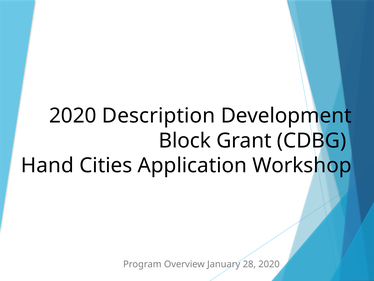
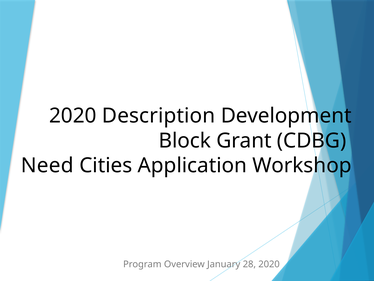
Hand: Hand -> Need
